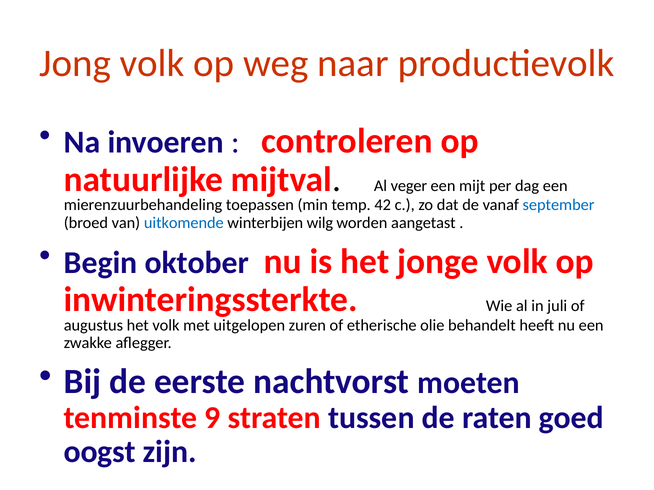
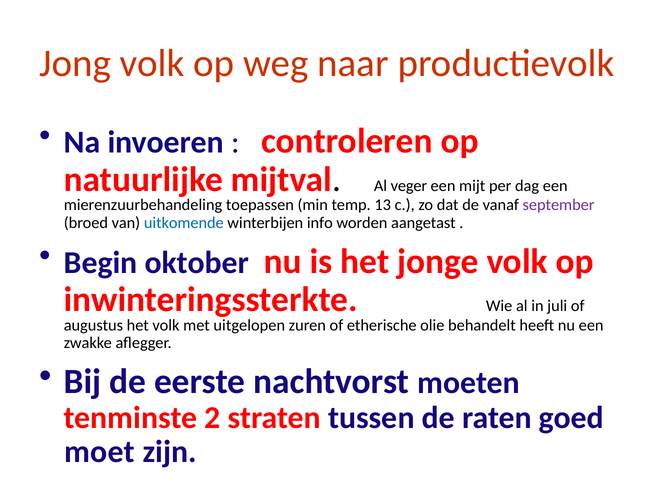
42: 42 -> 13
september colour: blue -> purple
wilg: wilg -> info
9: 9 -> 2
oogst: oogst -> moet
